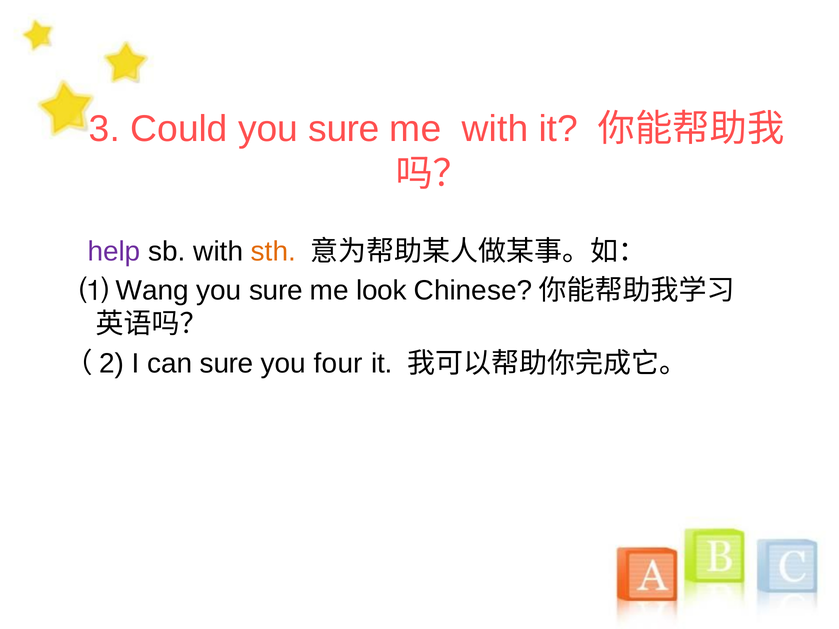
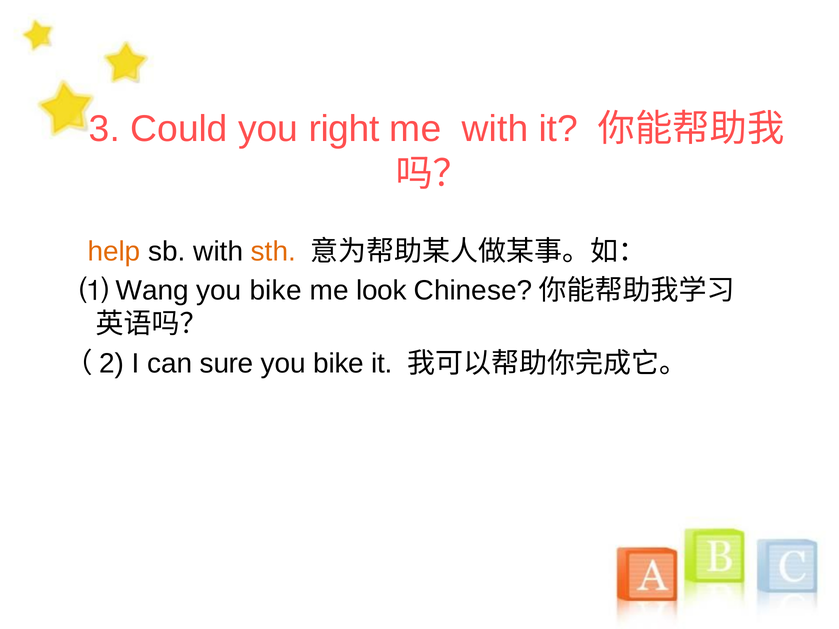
Could you sure: sure -> right
help colour: purple -> orange
sure at (276, 291): sure -> bike
four at (338, 364): four -> bike
